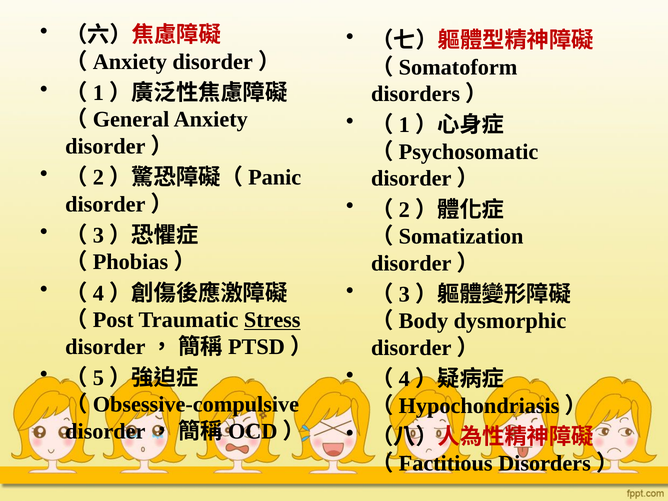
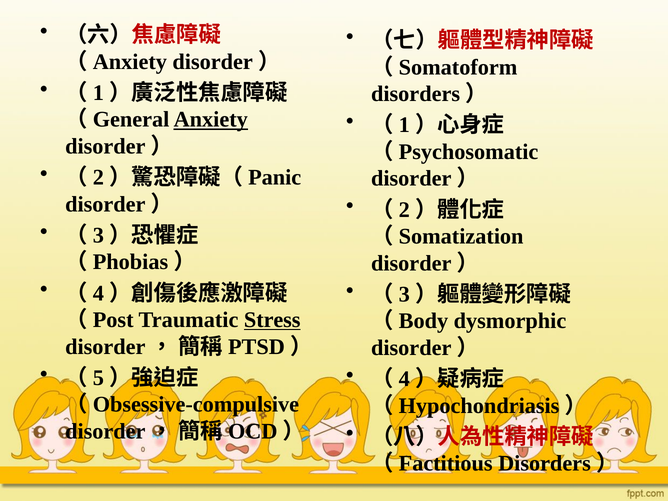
Anxiety underline: none -> present
